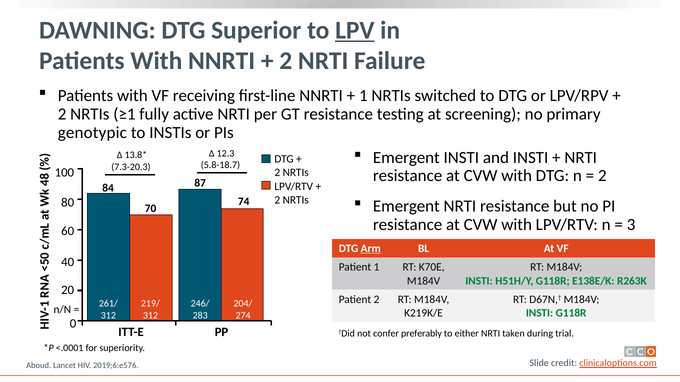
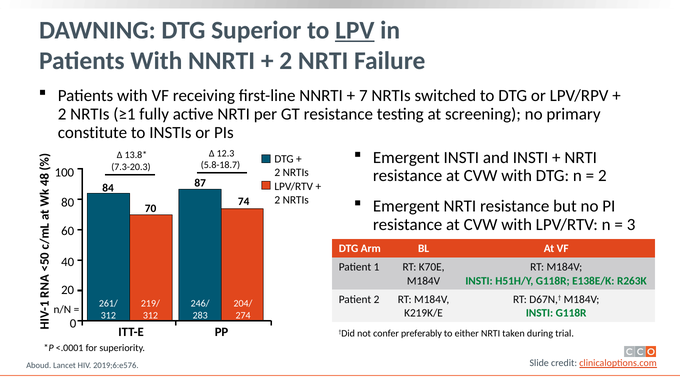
1 at (363, 96): 1 -> 7
genotypic: genotypic -> constitute
Arm underline: present -> none
